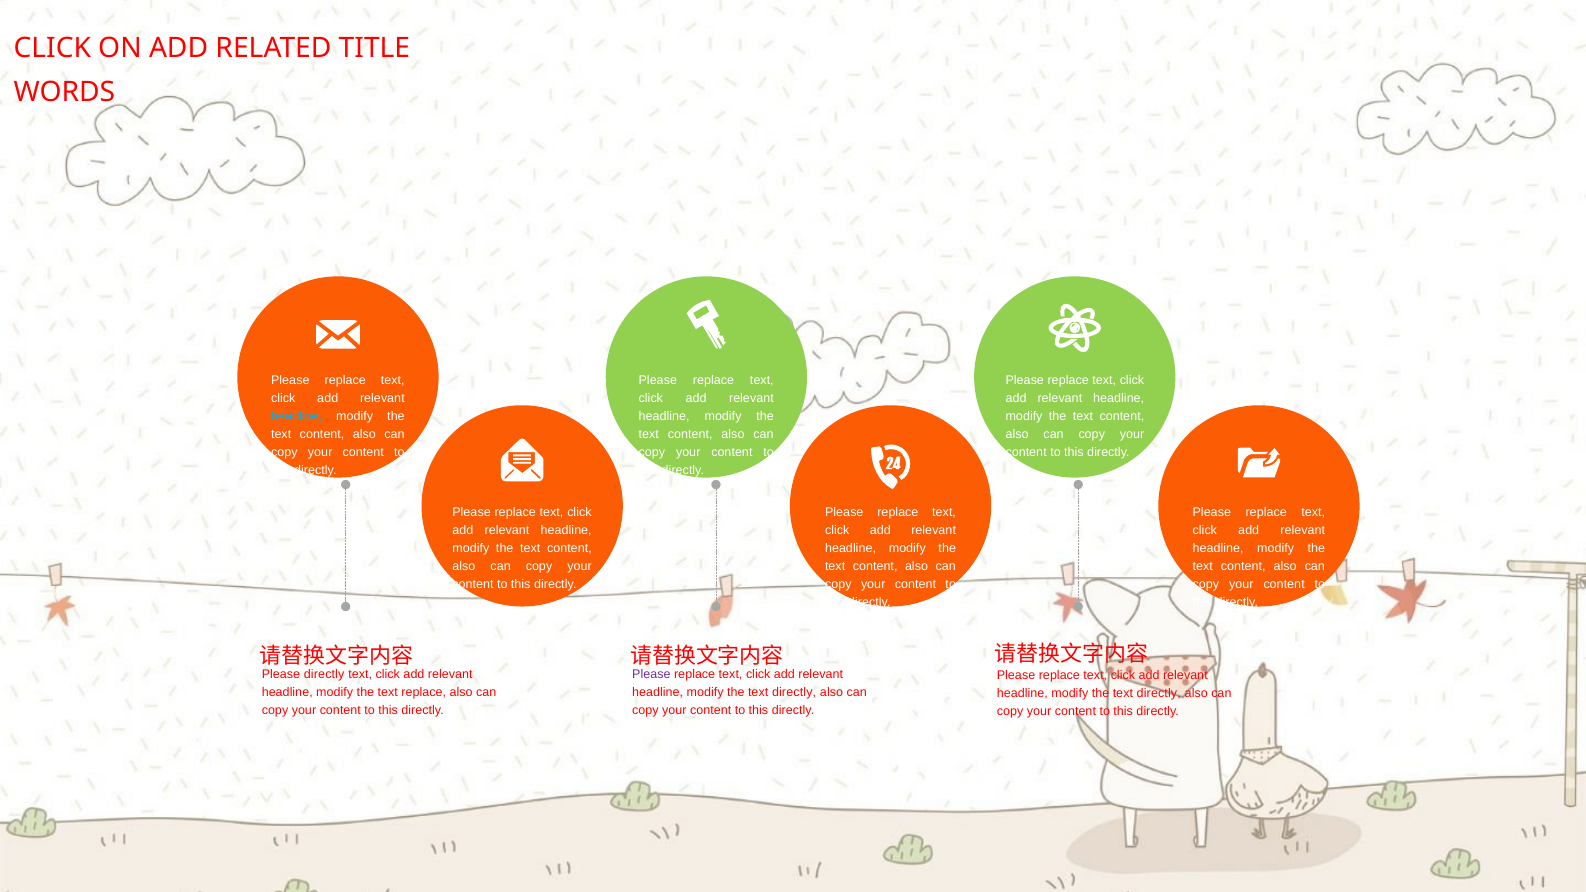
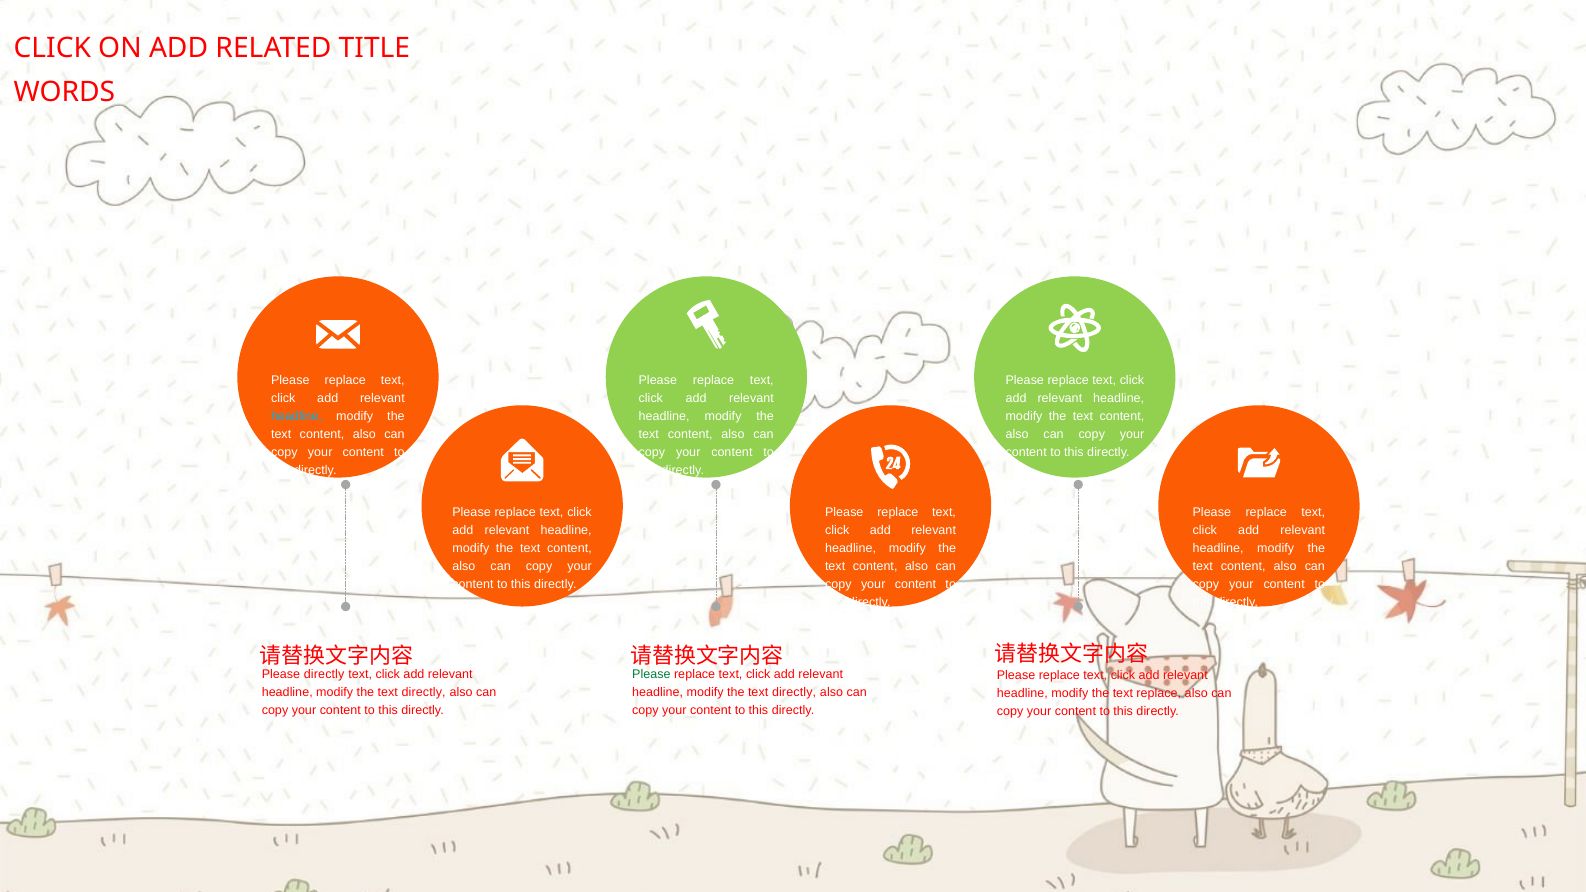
Please at (651, 675) colour: purple -> green
replace at (424, 693): replace -> directly
directly at (1159, 693): directly -> replace
